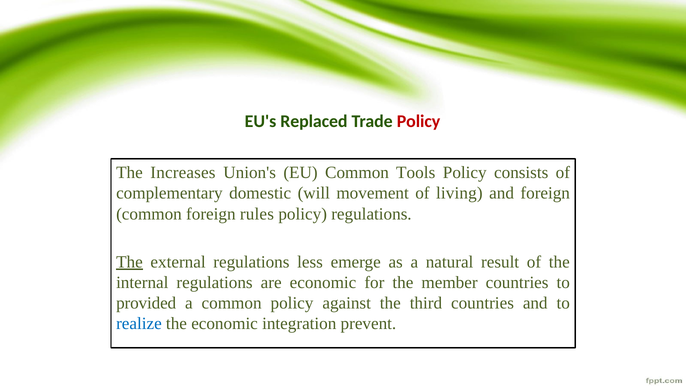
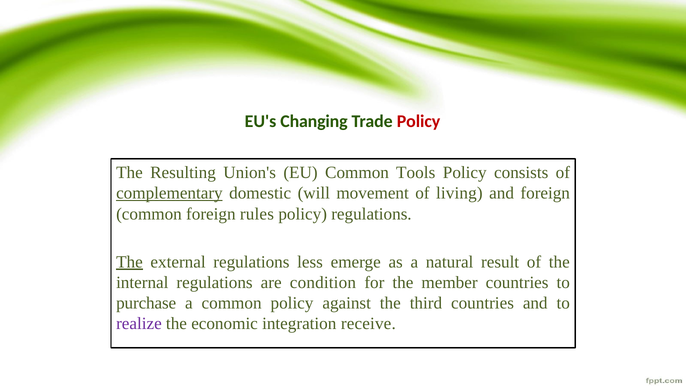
Replaced: Replaced -> Changing
Increases: Increases -> Resulting
complementary underline: none -> present
are economic: economic -> condition
provided: provided -> purchase
realize colour: blue -> purple
prevent: prevent -> receive
